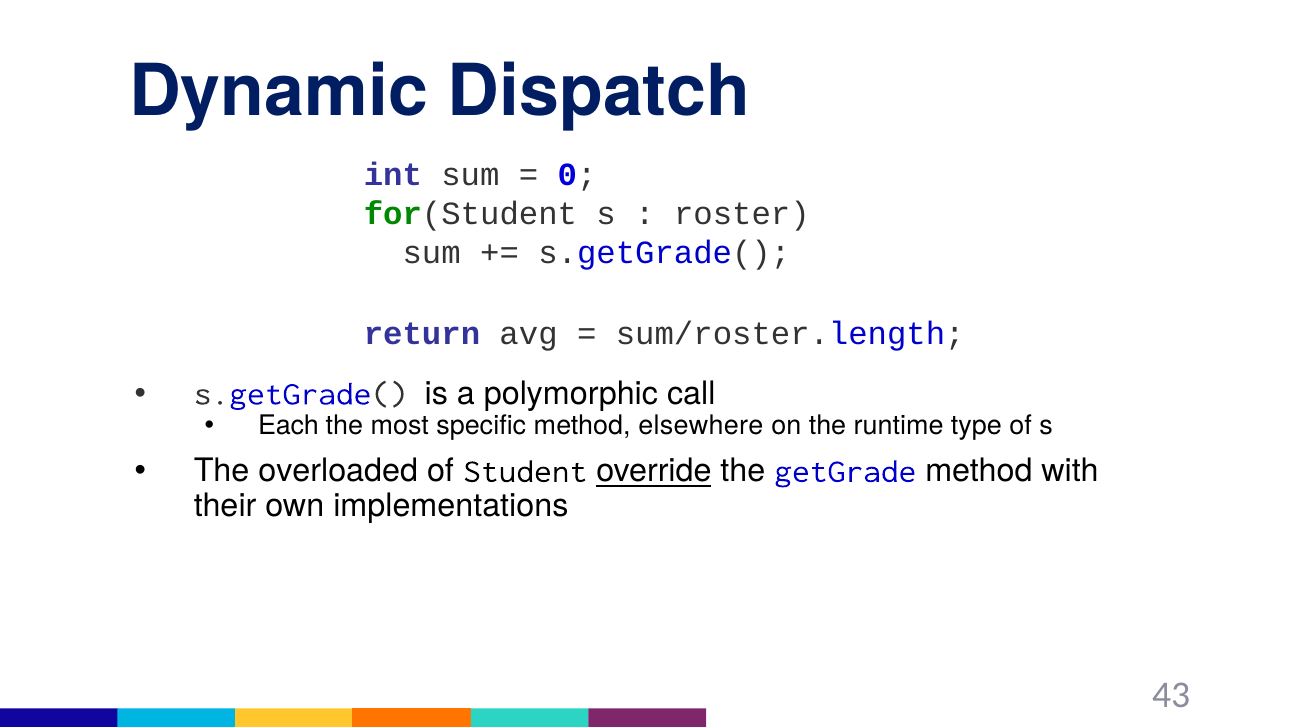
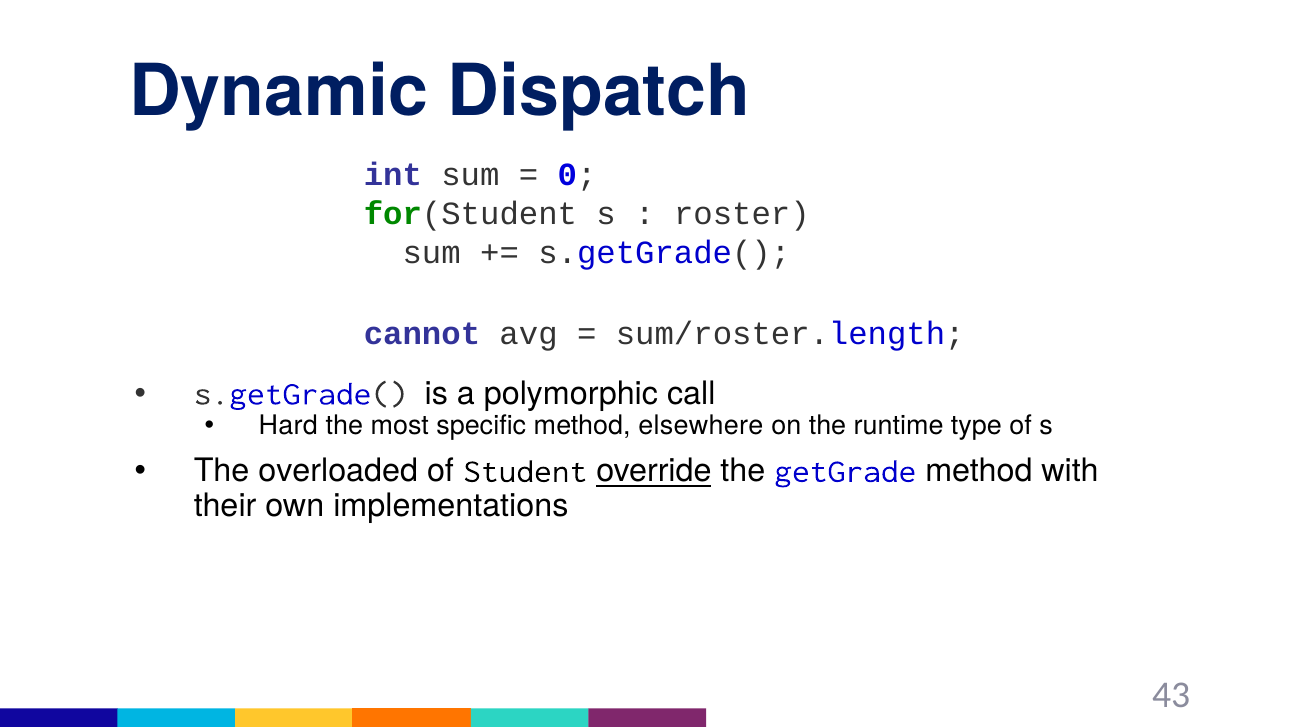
return: return -> cannot
Each: Each -> Hard
